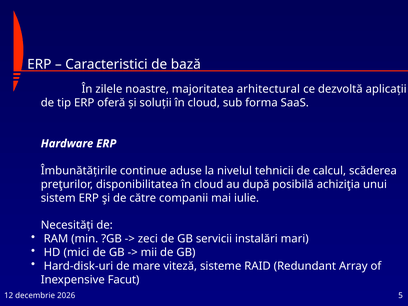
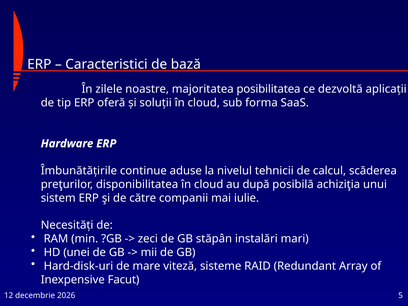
arhitectural: arhitectural -> posibilitatea
servicii: servicii -> stăpân
mici: mici -> unei
